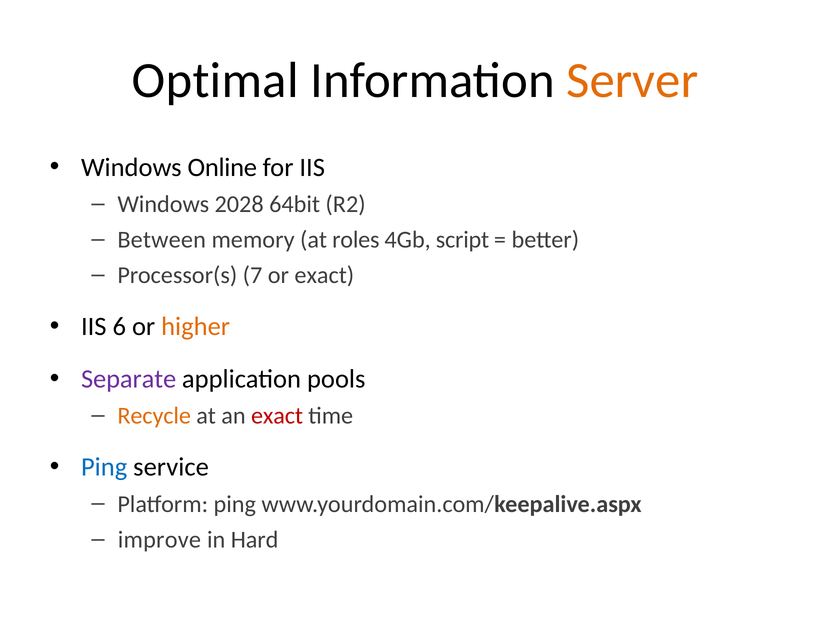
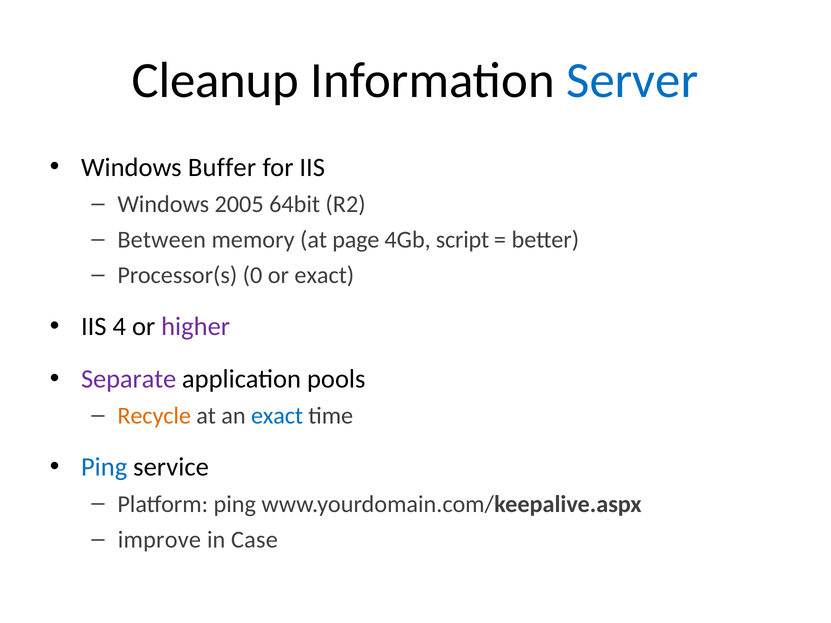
Optimal: Optimal -> Cleanup
Server colour: orange -> blue
Online: Online -> Buffer
2028: 2028 -> 2005
roles: roles -> page
7: 7 -> 0
6: 6 -> 4
higher colour: orange -> purple
exact at (277, 416) colour: red -> blue
Hard: Hard -> Case
